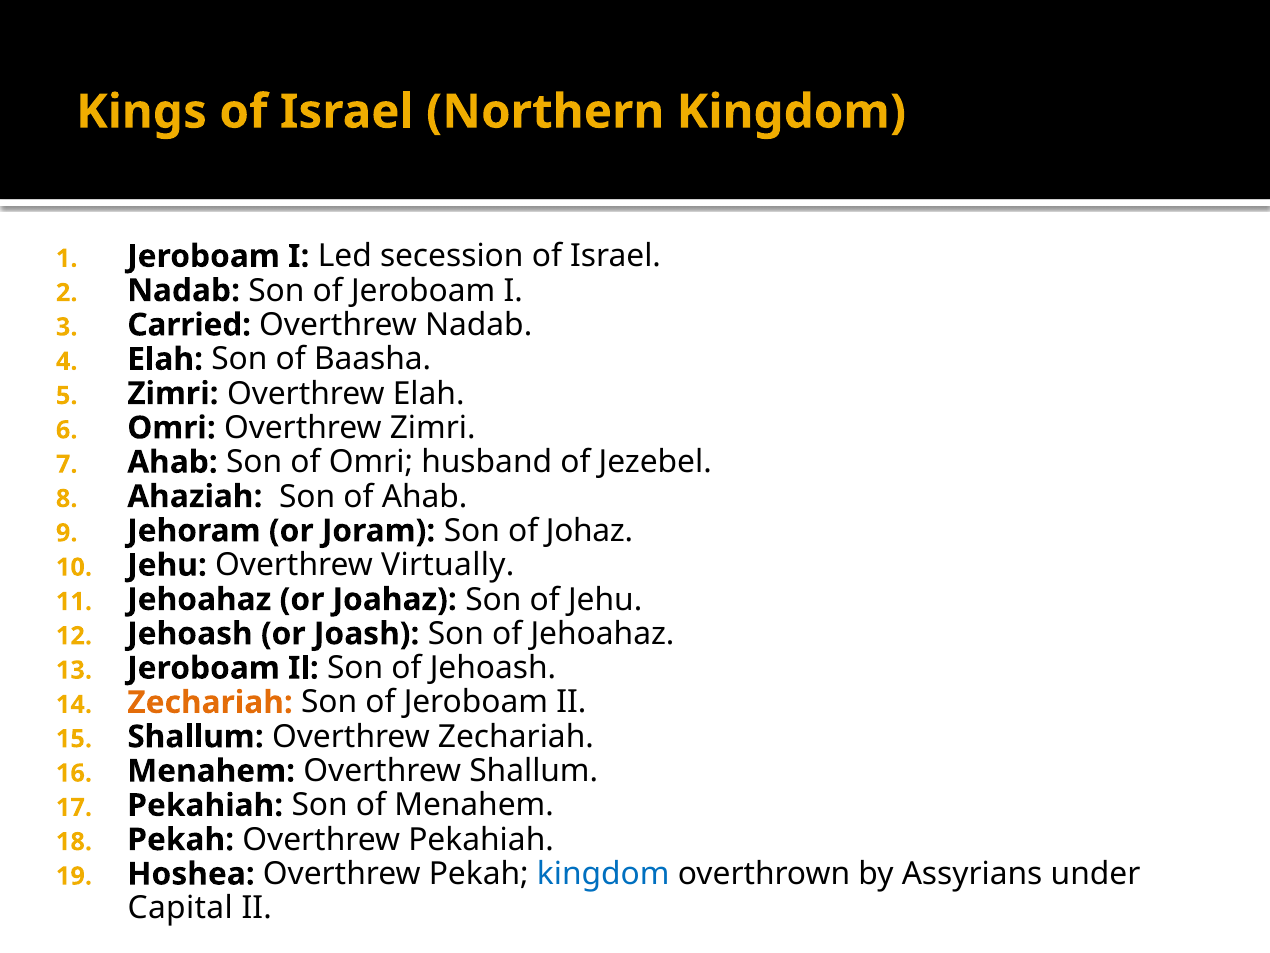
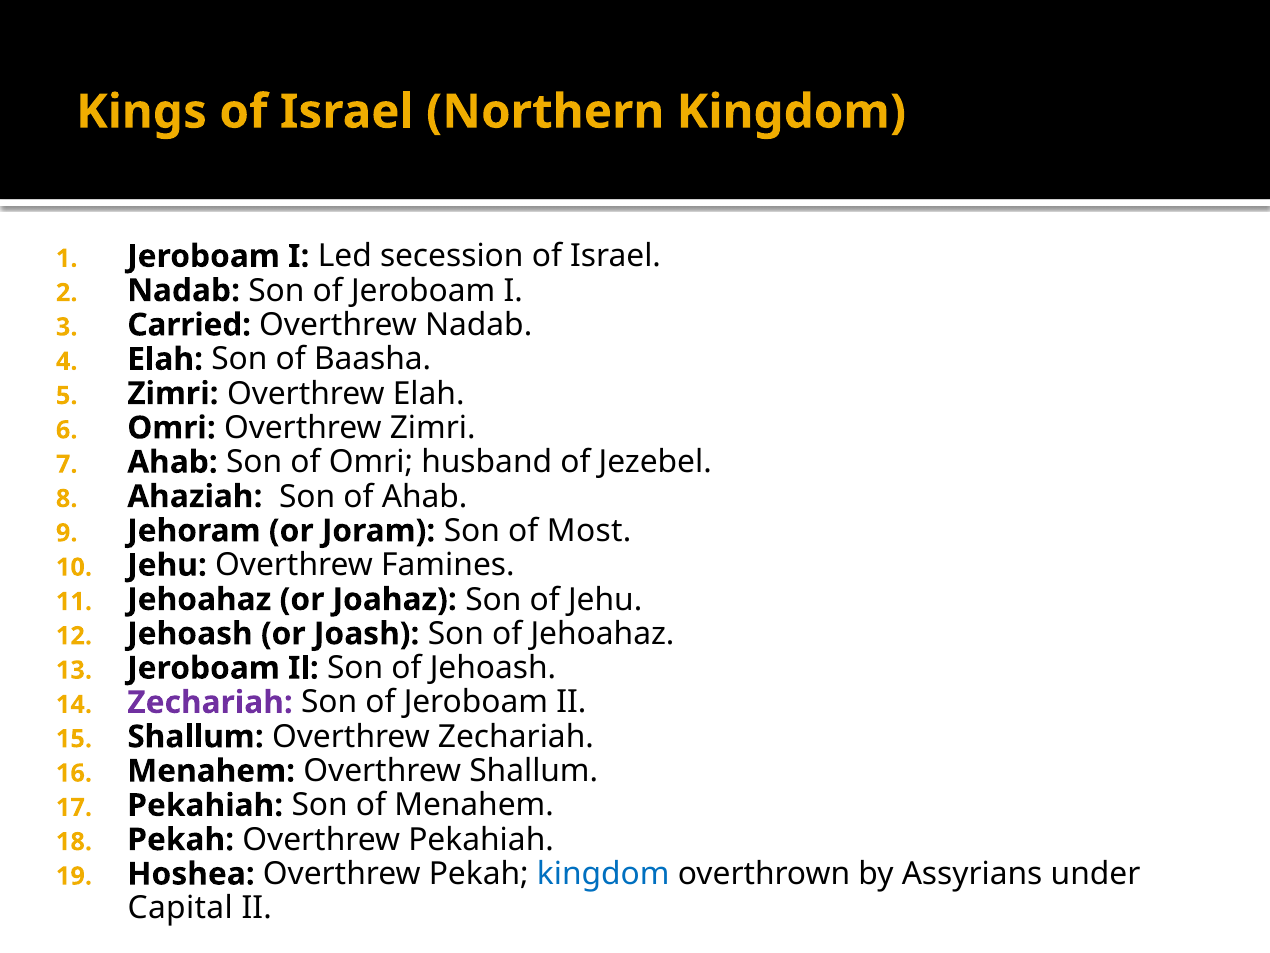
Johaz: Johaz -> Most
Virtually: Virtually -> Famines
Zechariah at (210, 702) colour: orange -> purple
